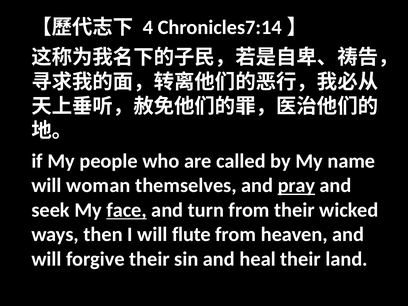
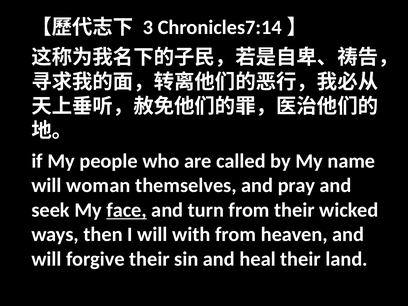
4: 4 -> 3
pray underline: present -> none
flute: flute -> with
